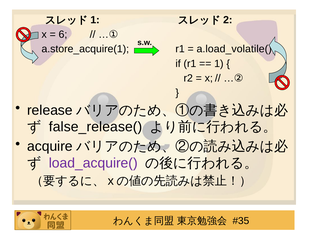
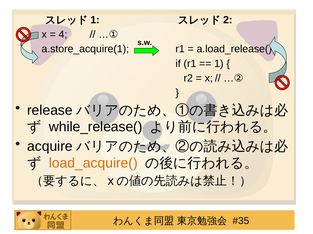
6: 6 -> 4
a.load_volatile(: a.load_volatile( -> a.load_release(
false_release(: false_release( -> while_release(
load_acquire( colour: purple -> orange
